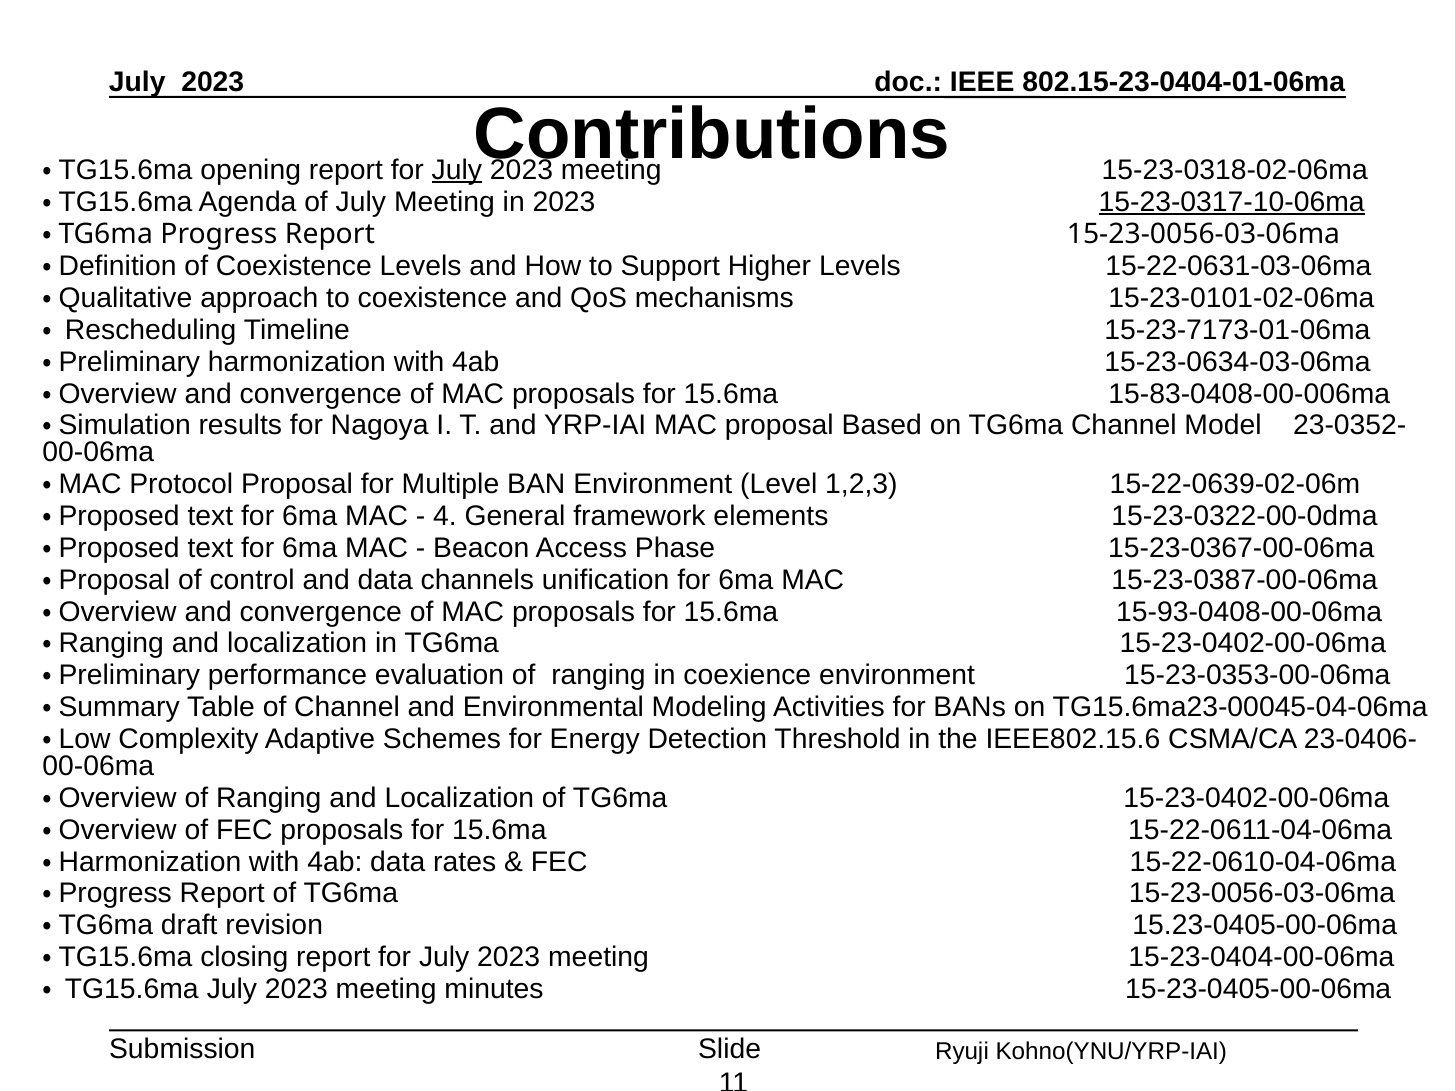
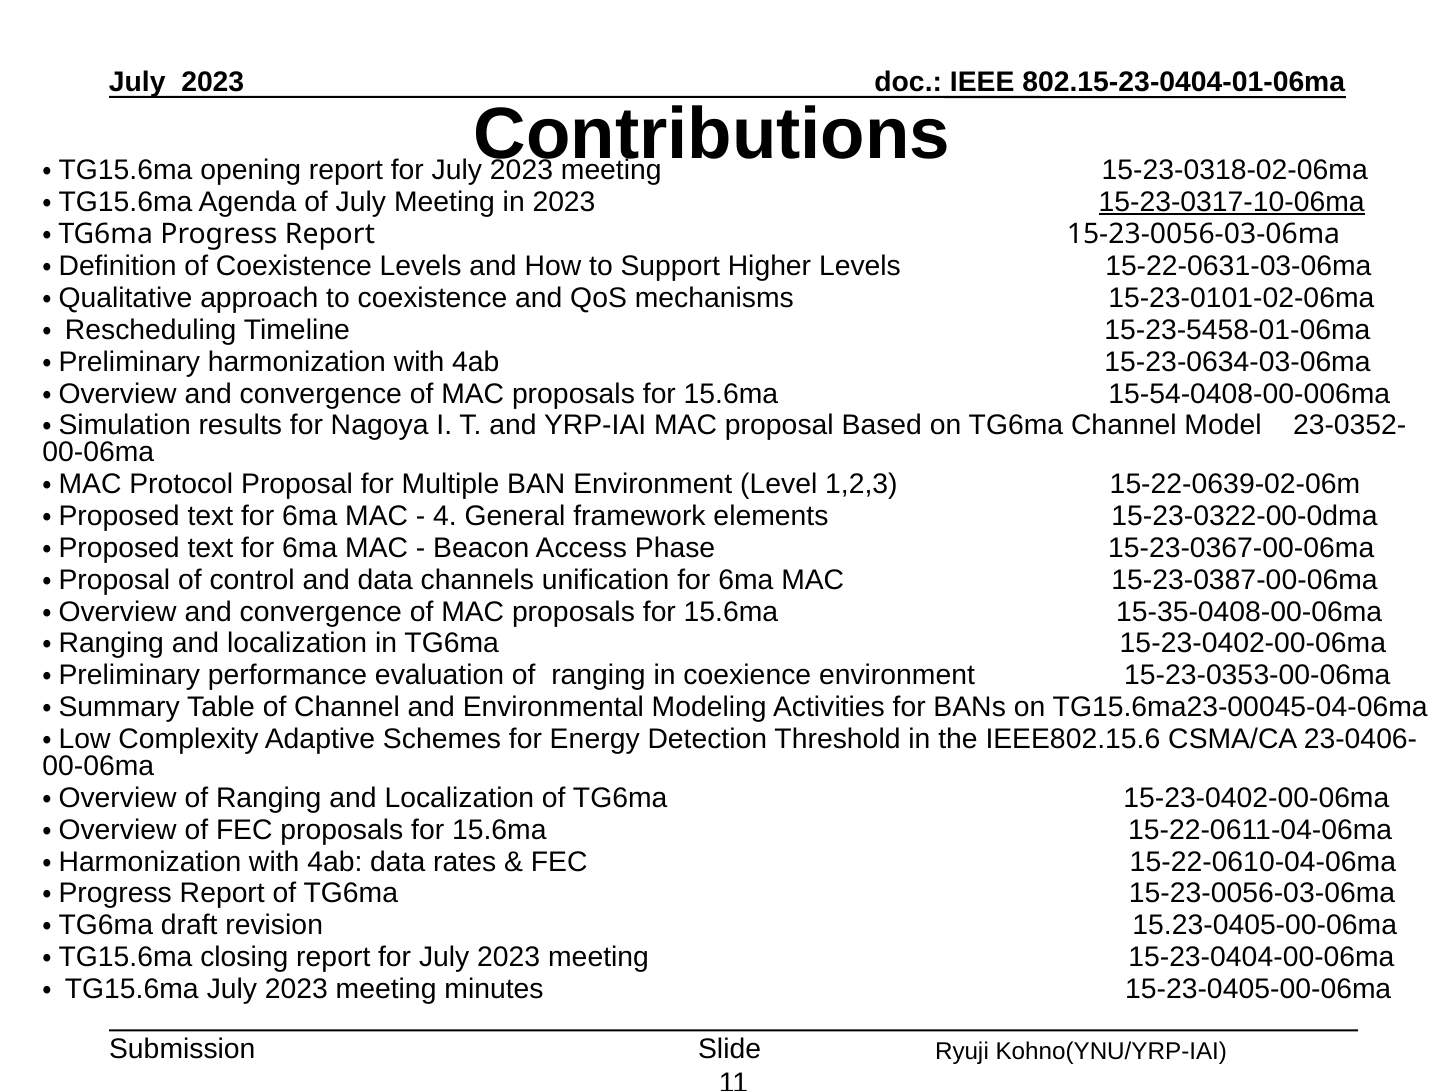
July at (457, 170) underline: present -> none
15-23-7173-01-06ma: 15-23-7173-01-06ma -> 15-23-5458-01-06ma
15-83-0408-00-006ma: 15-83-0408-00-006ma -> 15-54-0408-00-006ma
15-93-0408-00-06ma: 15-93-0408-00-06ma -> 15-35-0408-00-06ma
